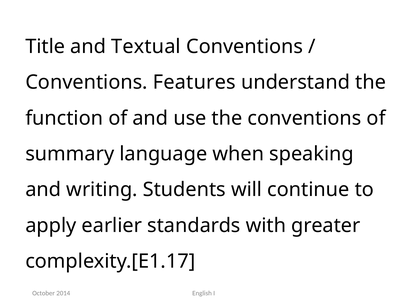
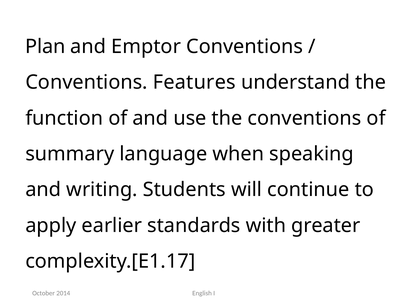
Title: Title -> Plan
Textual: Textual -> Emptor
